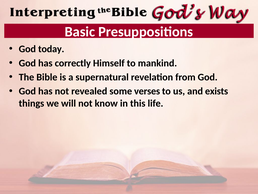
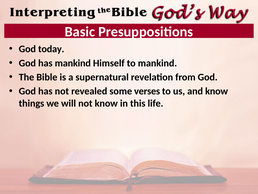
has correctly: correctly -> mankind
and exists: exists -> know
